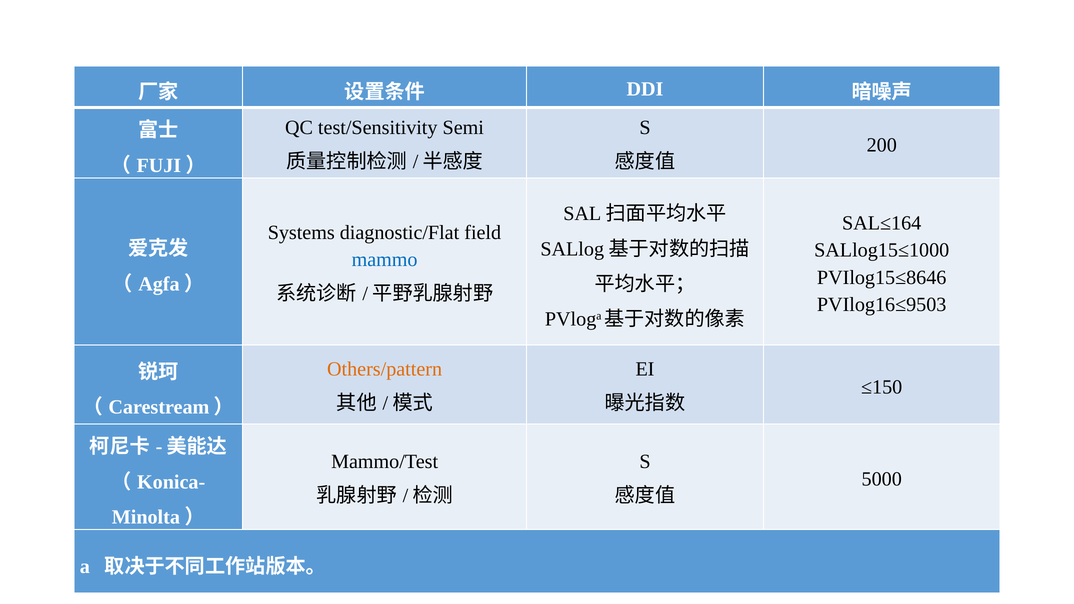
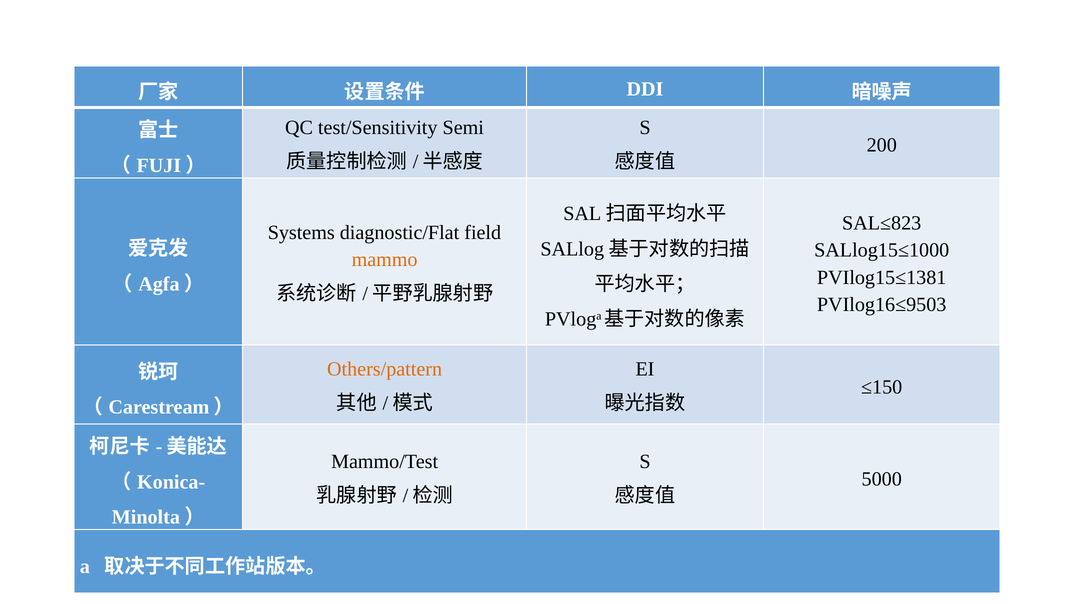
SAL≤164: SAL≤164 -> SAL≤823
mammo colour: blue -> orange
PVIlog15≤8646: PVIlog15≤8646 -> PVIlog15≤1381
